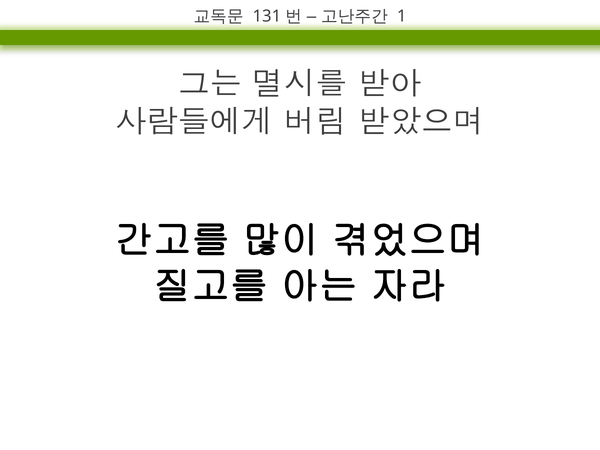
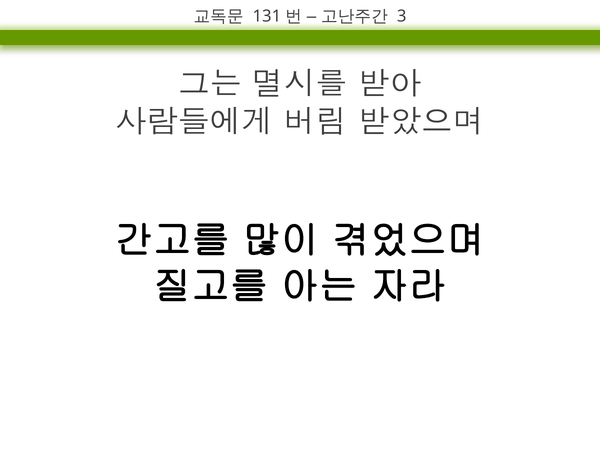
1: 1 -> 3
